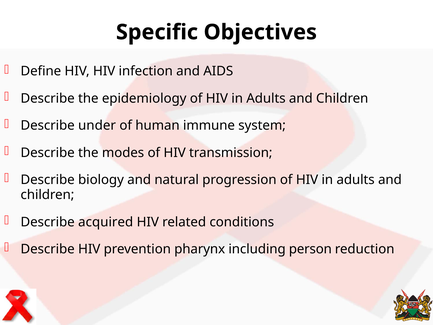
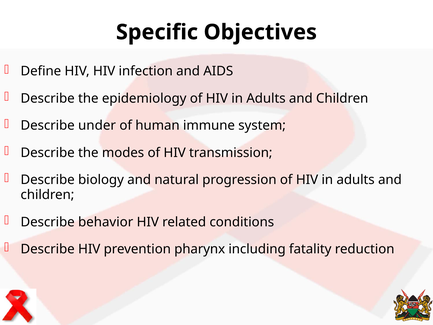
acquired: acquired -> behavior
person: person -> fatality
